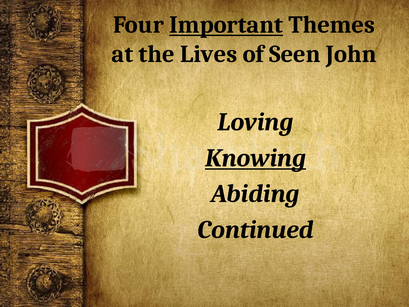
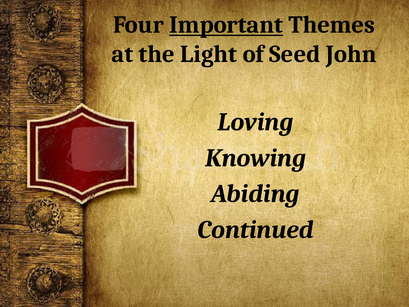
Lives: Lives -> Light
Seen: Seen -> Seed
Knowing underline: present -> none
